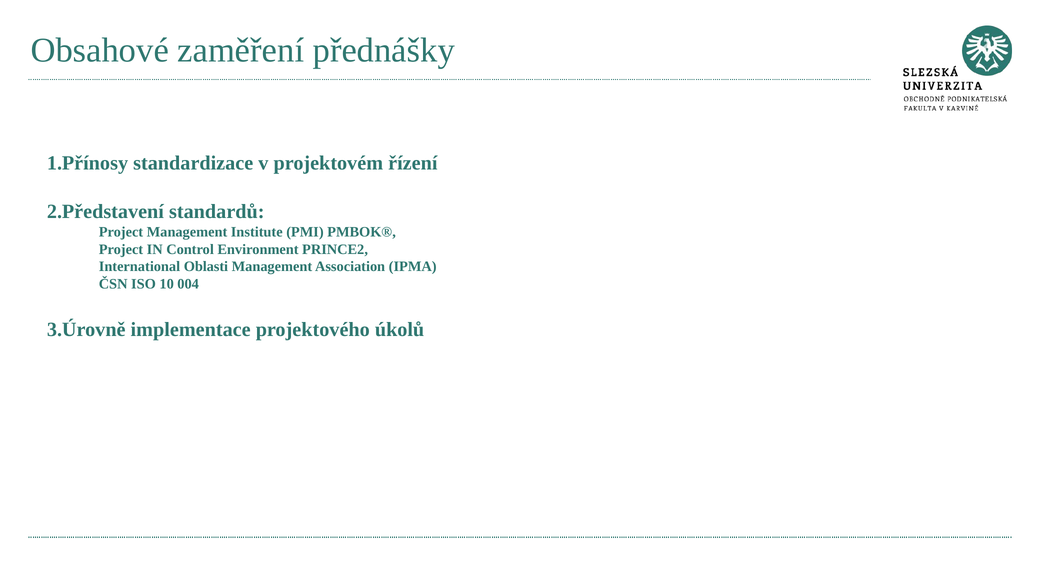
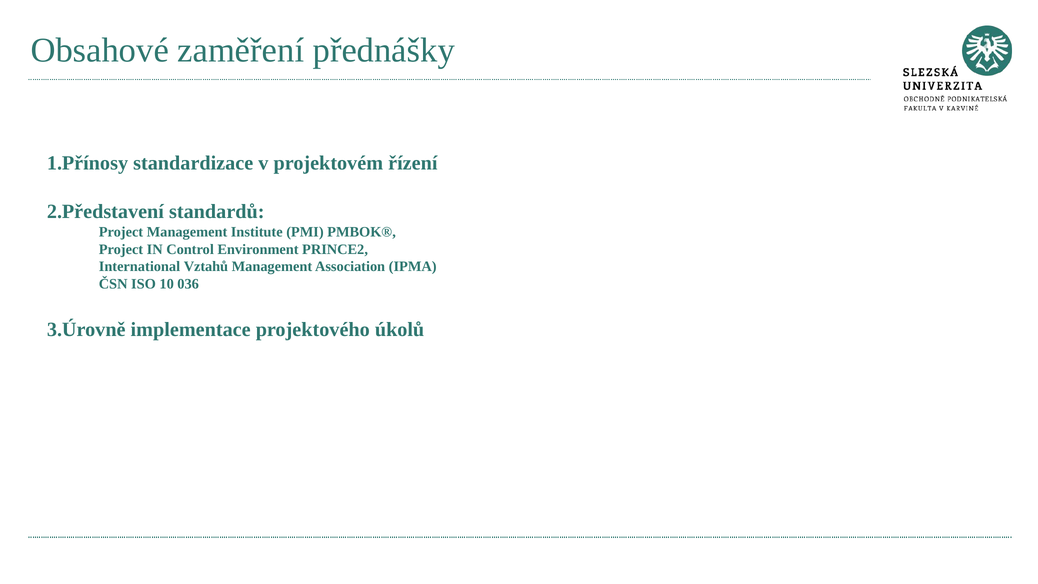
Oblasti: Oblasti -> Vztahů
004: 004 -> 036
